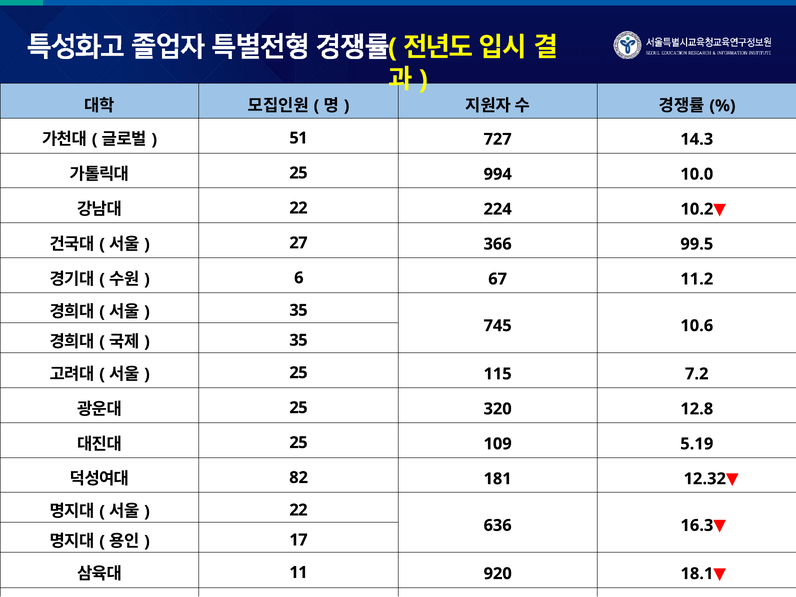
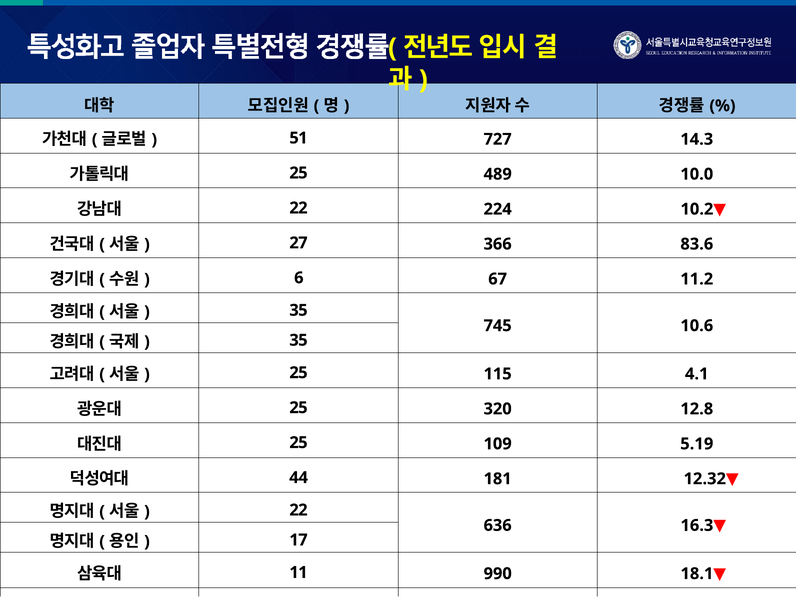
994: 994 -> 489
99.5: 99.5 -> 83.6
7.2: 7.2 -> 4.1
82: 82 -> 44
920: 920 -> 990
